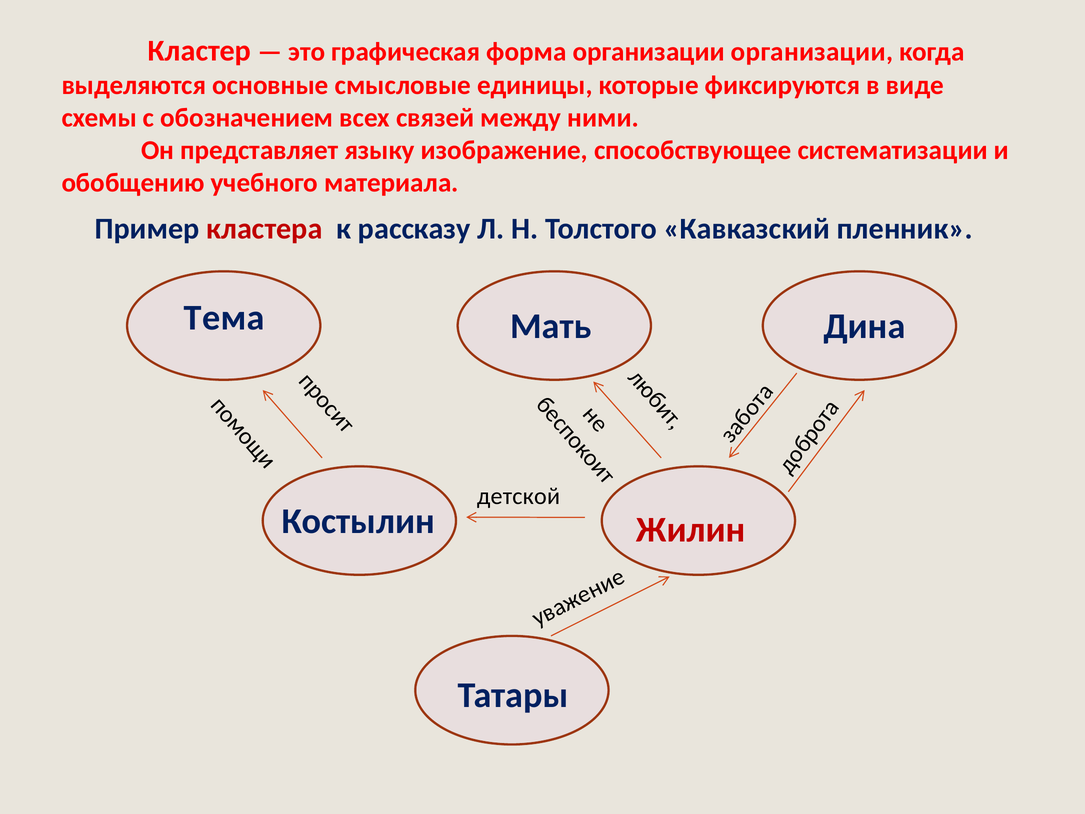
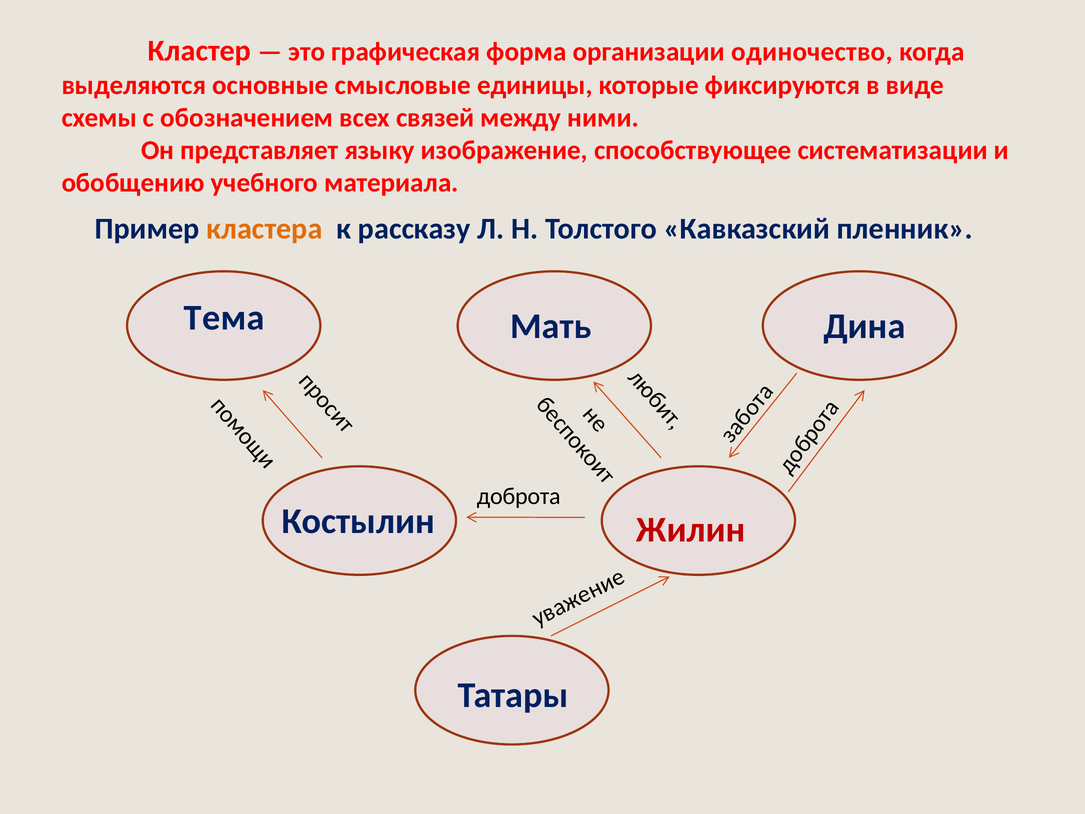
организации организации: организации -> одиночество
кластера colour: red -> orange
детской: детской -> доброта
